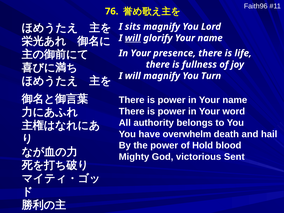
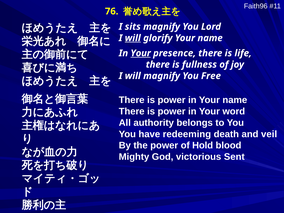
Your at (141, 53) underline: none -> present
Turn: Turn -> Free
overwhelm: overwhelm -> redeeming
hail: hail -> veil
